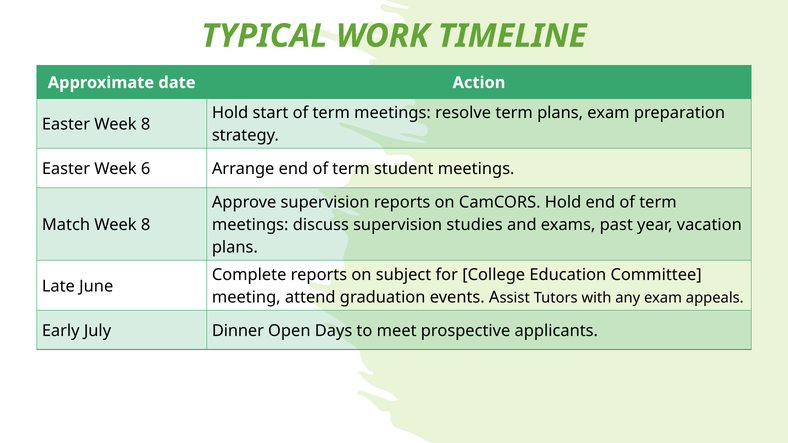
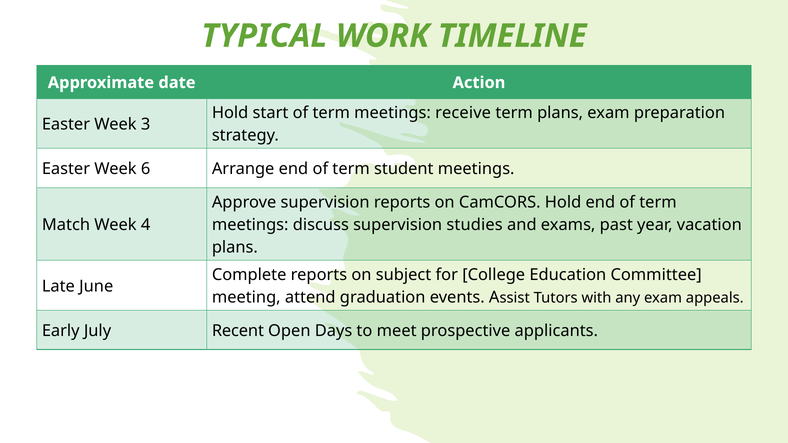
resolve: resolve -> receive
Easter Week 8: 8 -> 3
8 at (146, 225): 8 -> 4
Dinner: Dinner -> Recent
